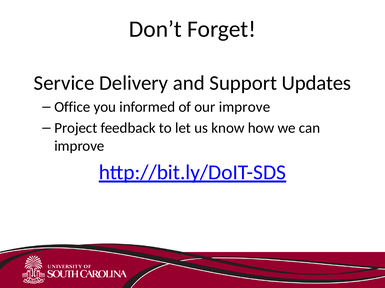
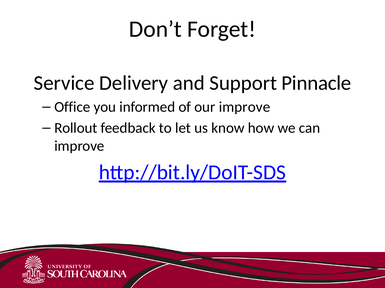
Updates: Updates -> Pinnacle
Project: Project -> Rollout
